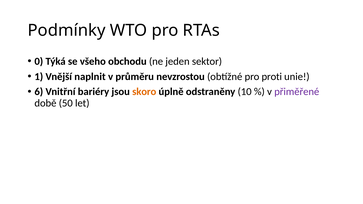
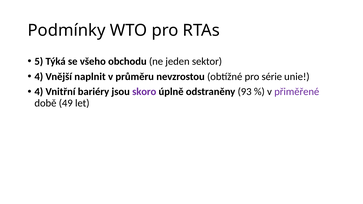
0: 0 -> 5
1 at (39, 77): 1 -> 4
proti: proti -> série
6 at (39, 92): 6 -> 4
skoro colour: orange -> purple
10: 10 -> 93
50: 50 -> 49
